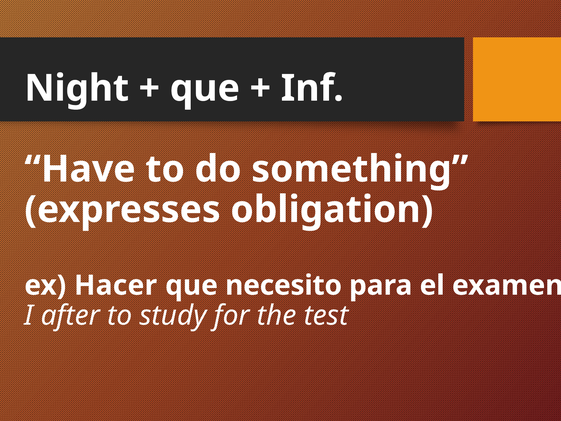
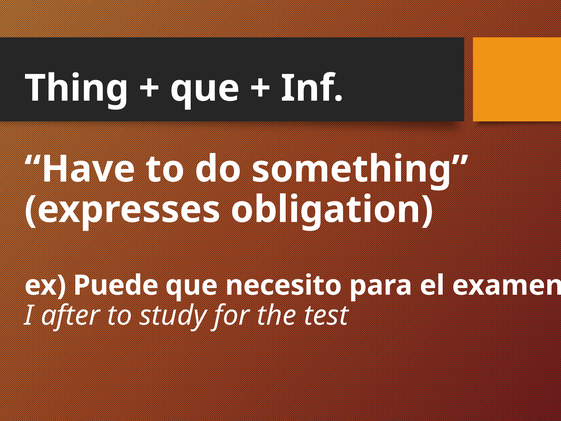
Night: Night -> Thing
Hacer: Hacer -> Puede
